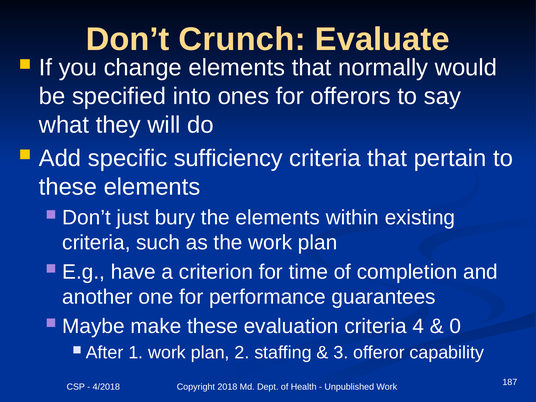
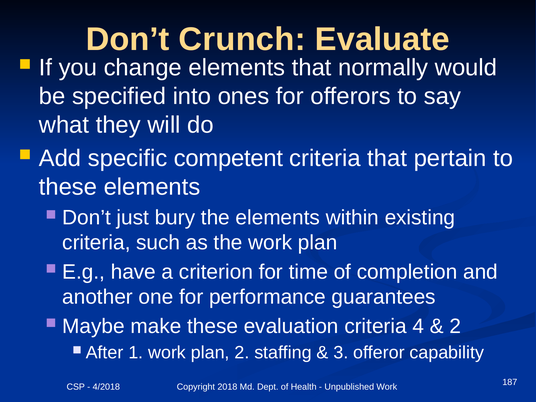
sufficiency: sufficiency -> competent
0 at (455, 326): 0 -> 2
